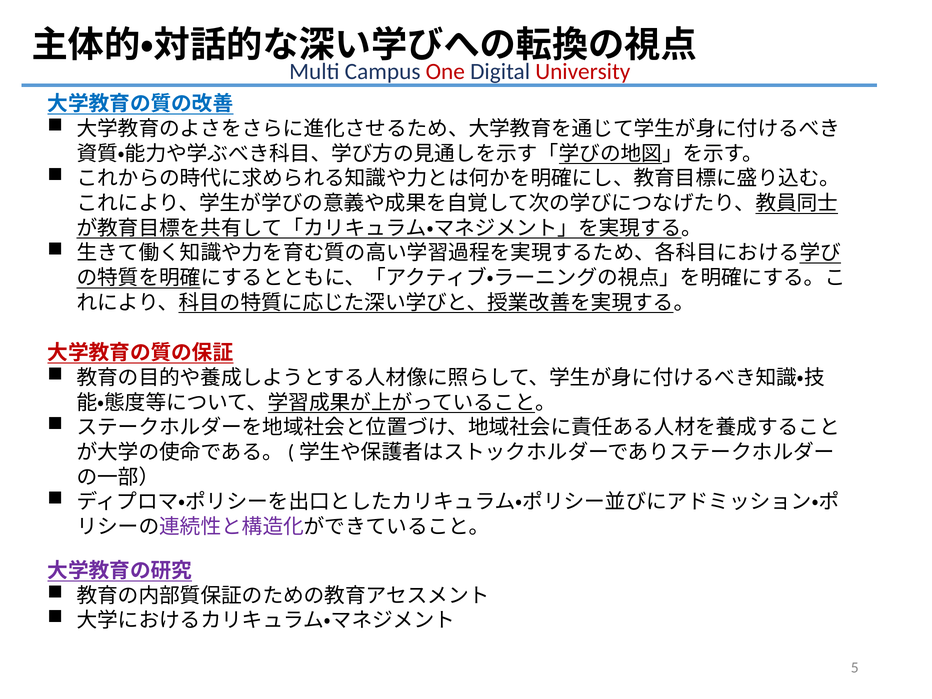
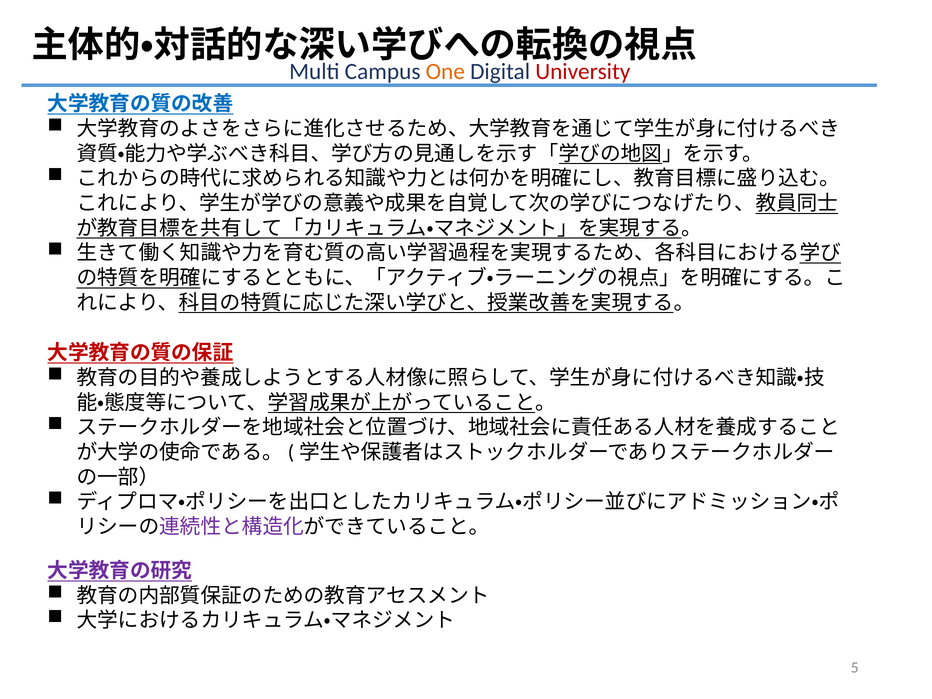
One colour: red -> orange
